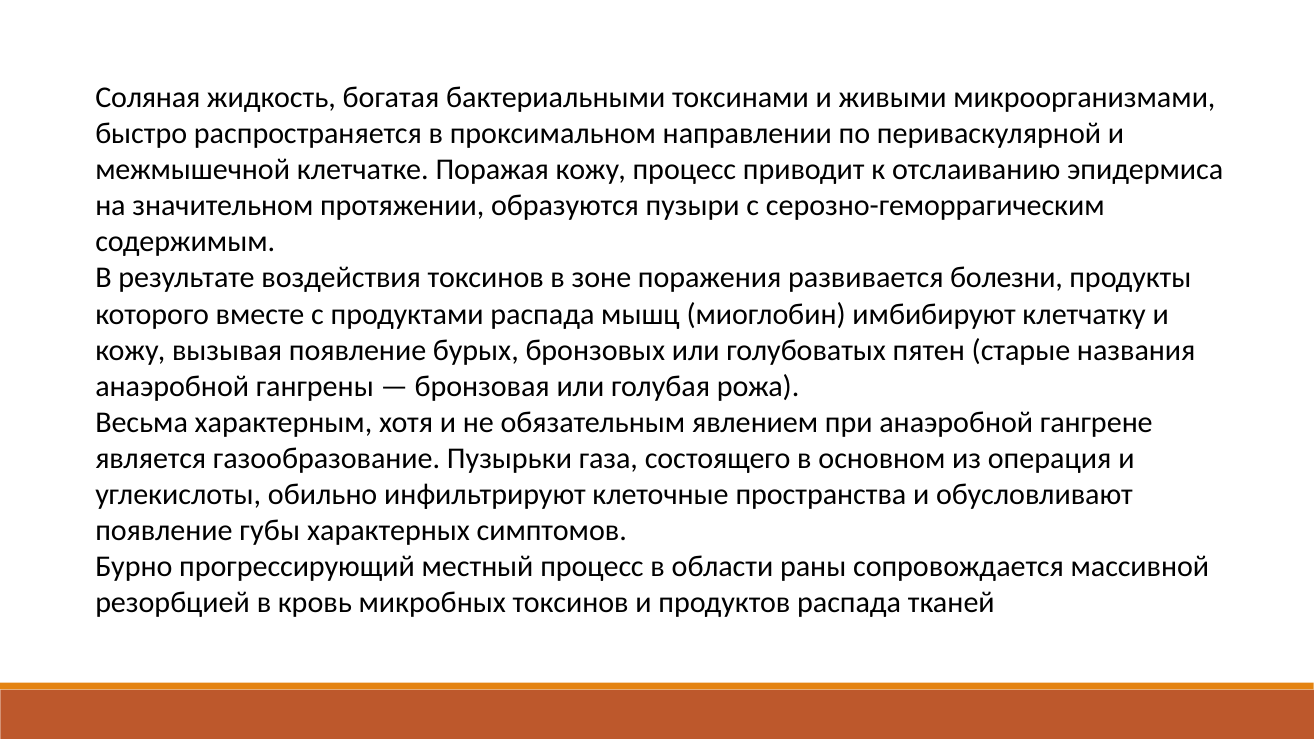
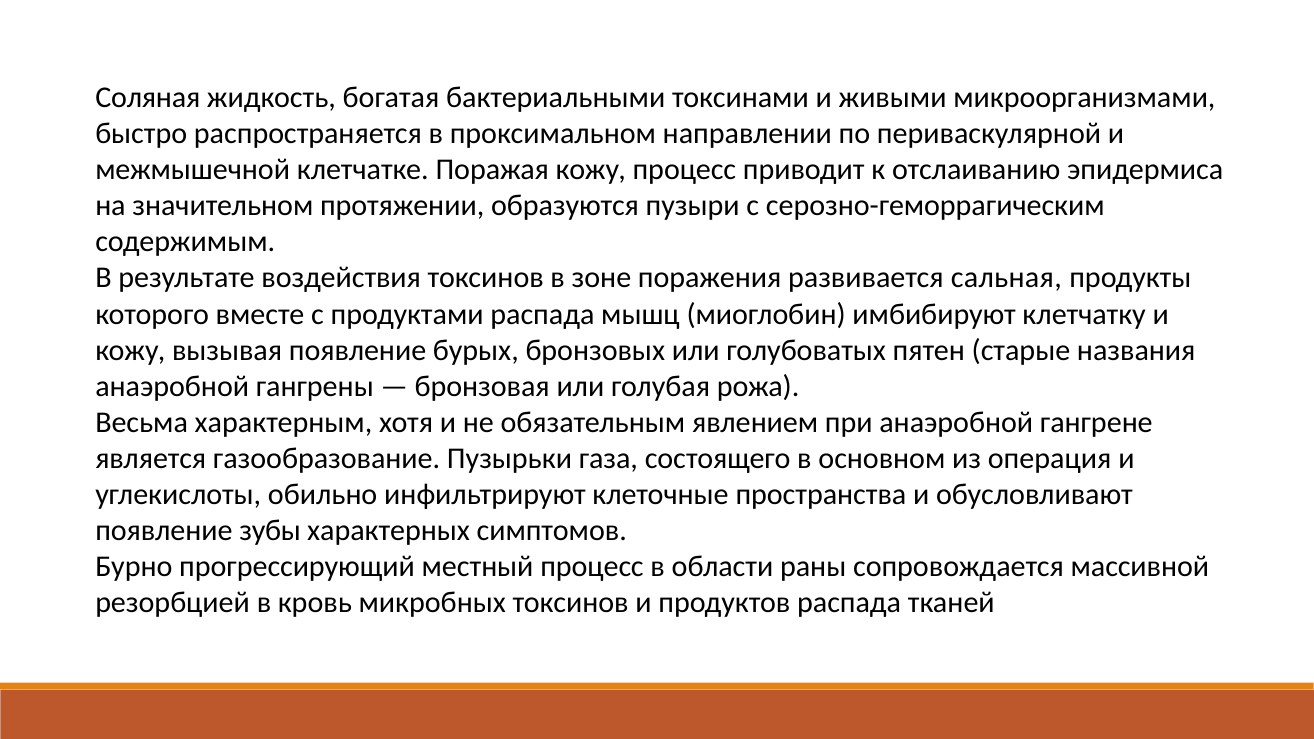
болезни: болезни -> сальная
губы: губы -> зубы
